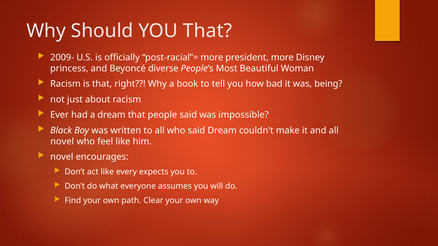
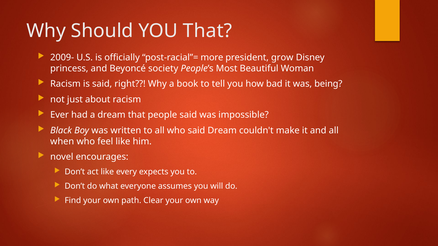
president more: more -> grow
diverse: diverse -> society
is that: that -> said
novel at (62, 142): novel -> when
